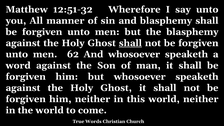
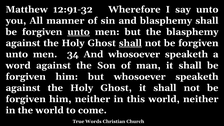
12:51-32: 12:51-32 -> 12:91-32
unto at (79, 32) underline: none -> present
62: 62 -> 34
